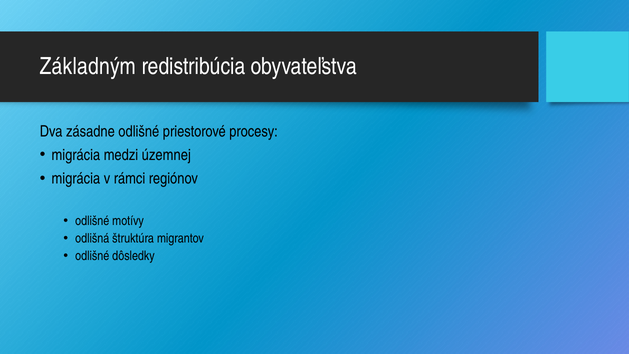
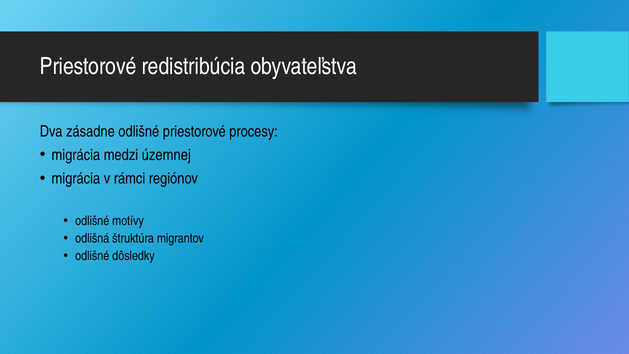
Základným at (88, 67): Základným -> Priestorové
